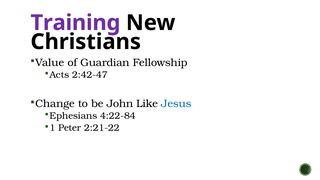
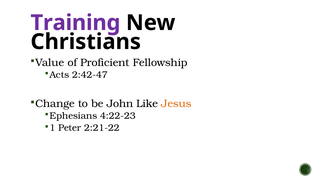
Guardian: Guardian -> Proficient
Jesus colour: blue -> orange
4:22-84: 4:22-84 -> 4:22-23
